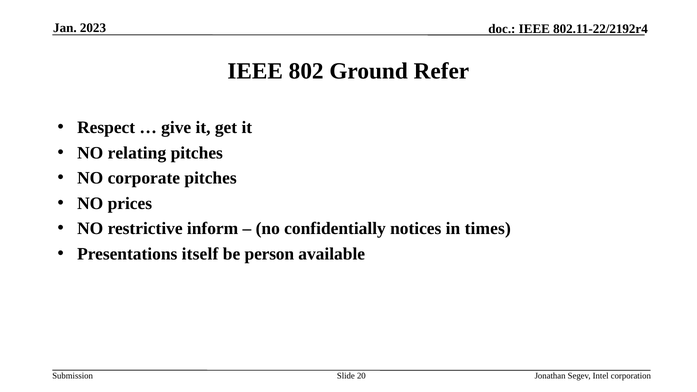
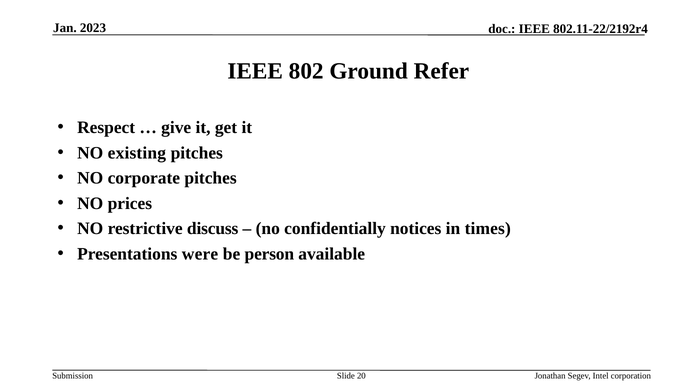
relating: relating -> existing
inform: inform -> discuss
itself: itself -> were
